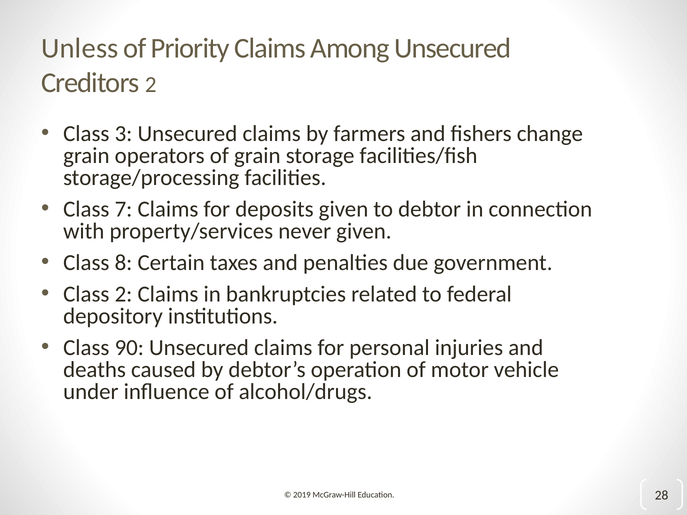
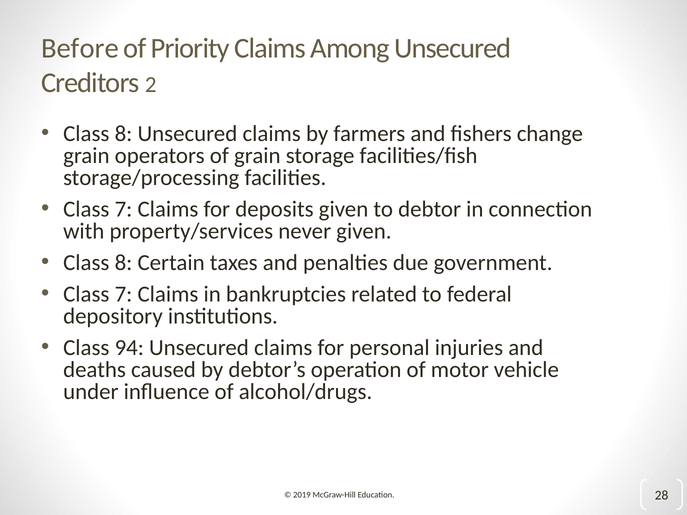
Unless: Unless -> Before
3 at (123, 134): 3 -> 8
2 at (123, 294): 2 -> 7
90: 90 -> 94
